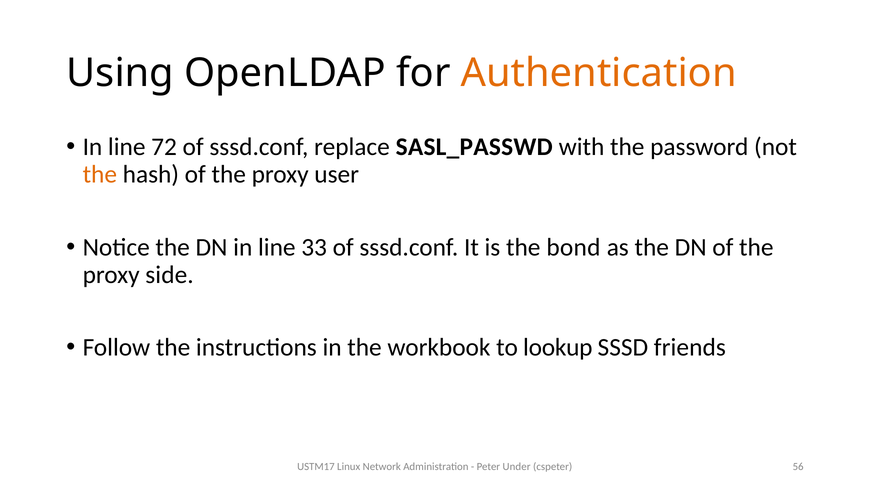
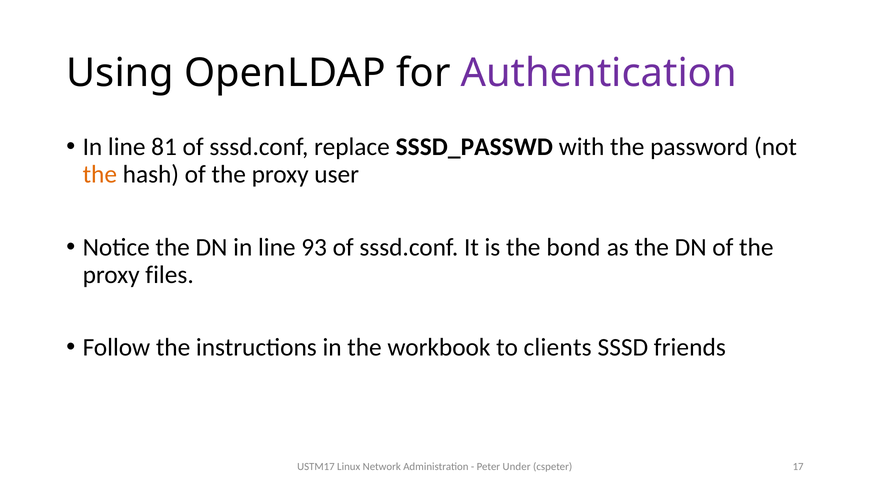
Authentication colour: orange -> purple
72: 72 -> 81
SASL_PASSWD: SASL_PASSWD -> SSSD_PASSWD
33: 33 -> 93
side: side -> files
lookup: lookup -> clients
56: 56 -> 17
